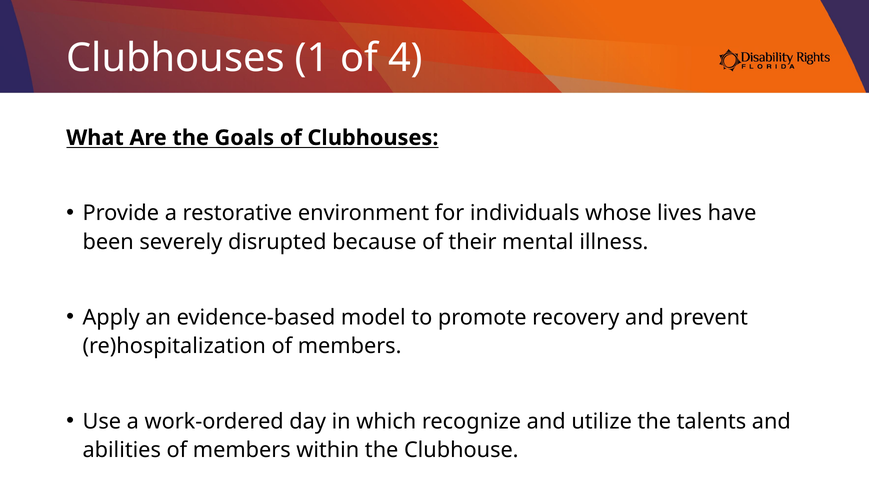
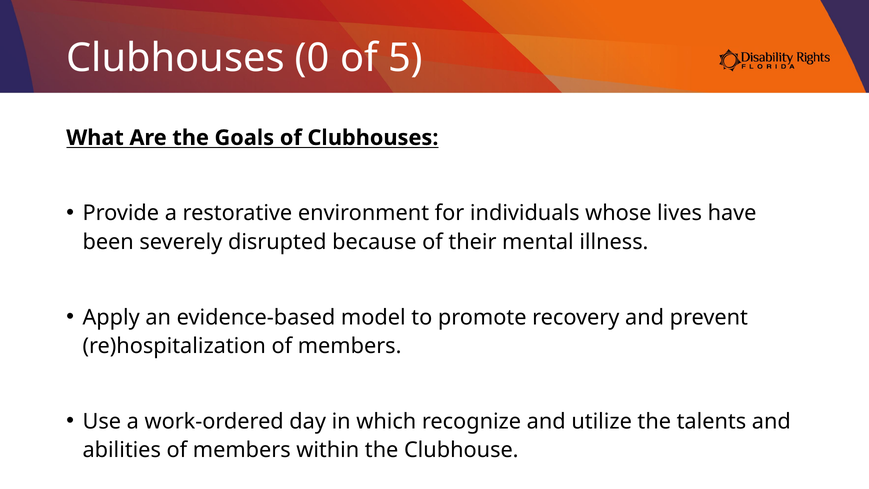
1: 1 -> 0
4: 4 -> 5
